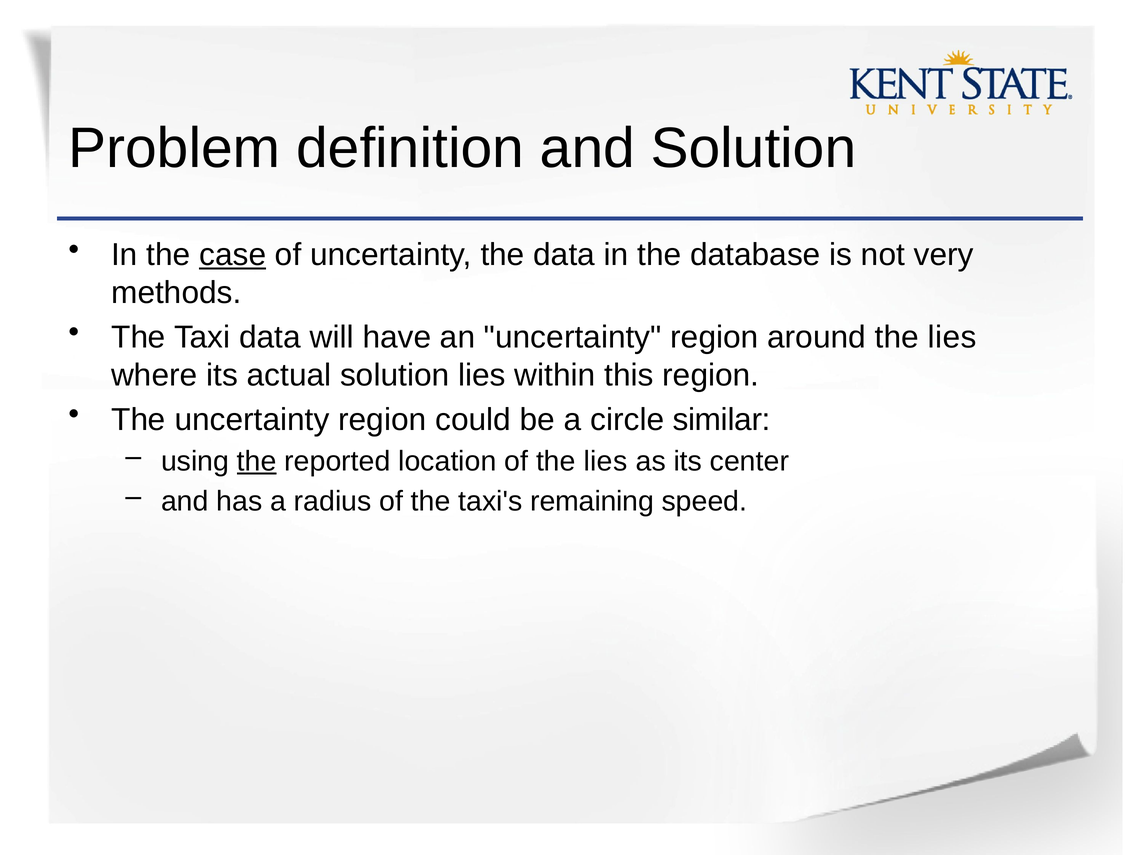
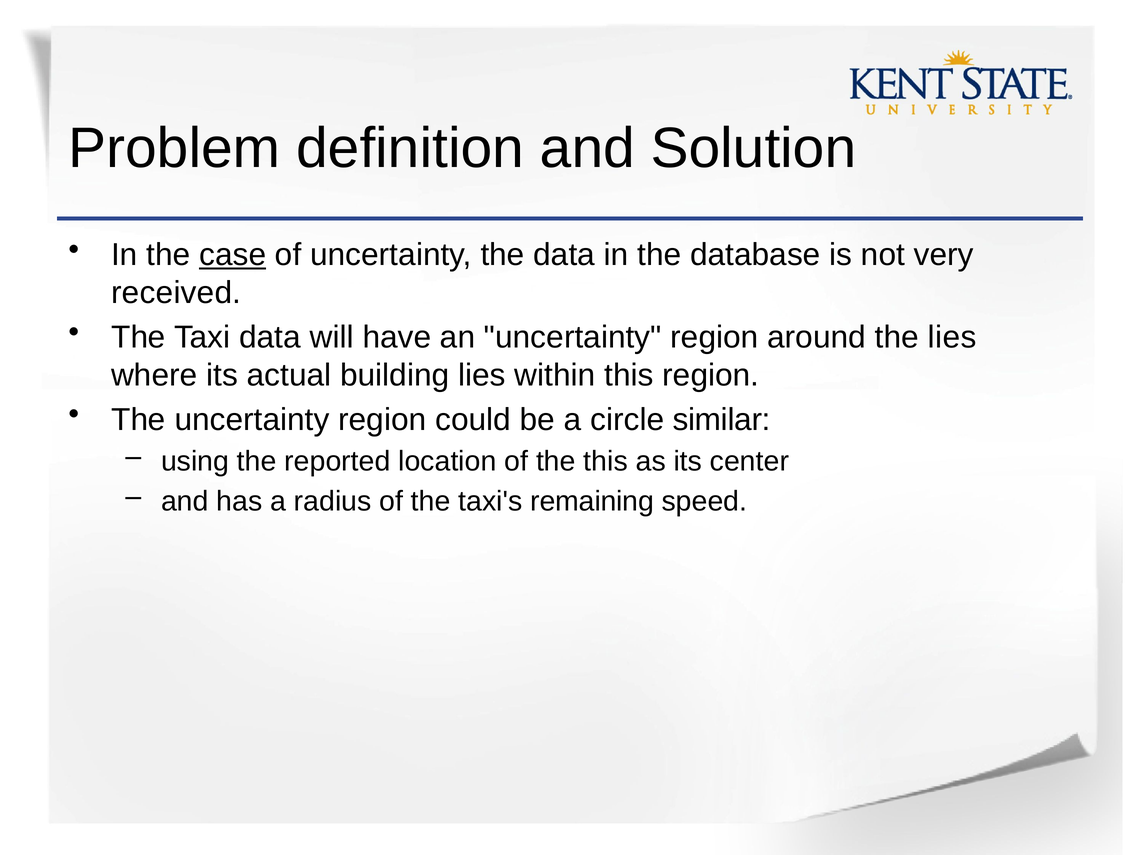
methods: methods -> received
actual solution: solution -> building
the at (257, 461) underline: present -> none
of the lies: lies -> this
